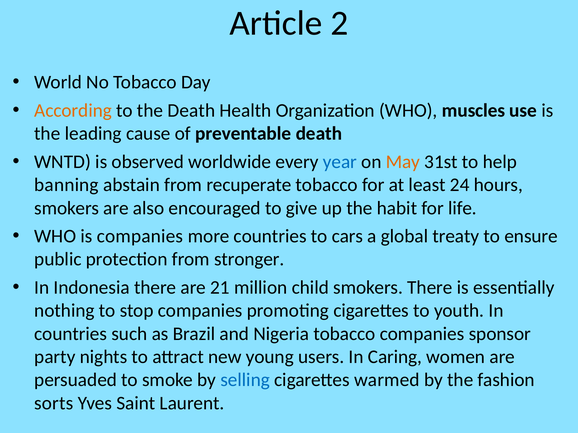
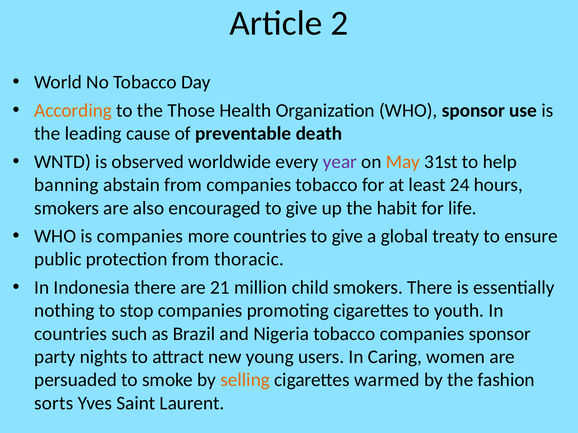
the Death: Death -> Those
WHO muscles: muscles -> sponsor
year colour: blue -> purple
from recuperate: recuperate -> companies
countries to cars: cars -> give
stronger: stronger -> thoracic
selling colour: blue -> orange
